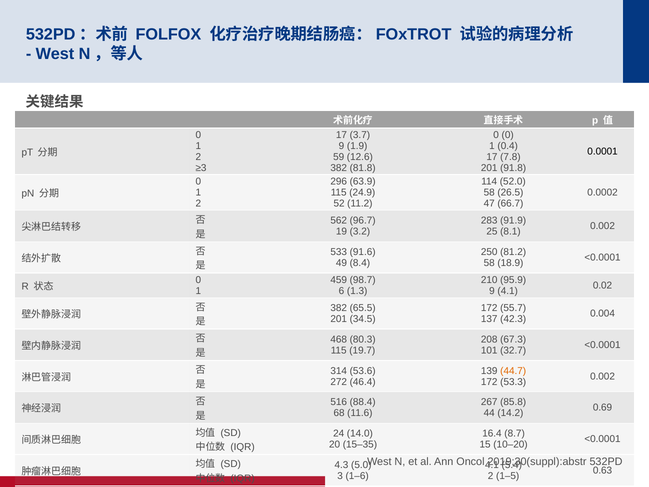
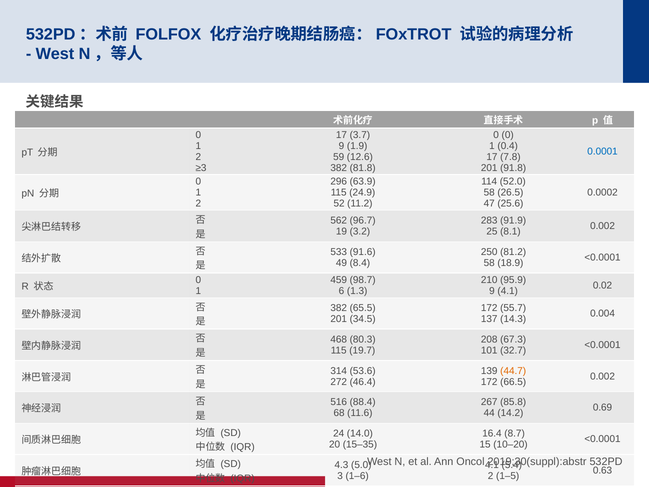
0.0001 colour: black -> blue
66.7: 66.7 -> 25.6
42.3: 42.3 -> 14.3
53.3: 53.3 -> 66.5
